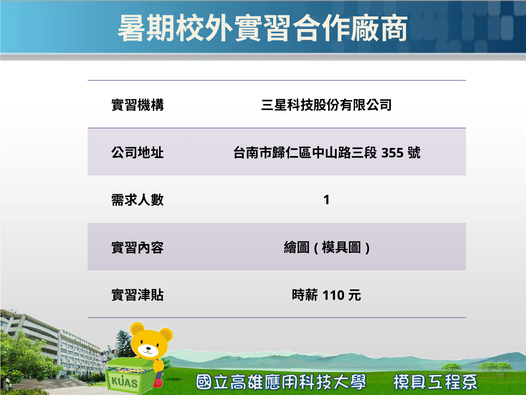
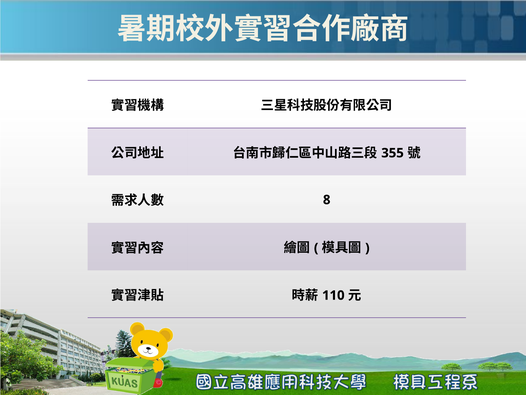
1: 1 -> 8
